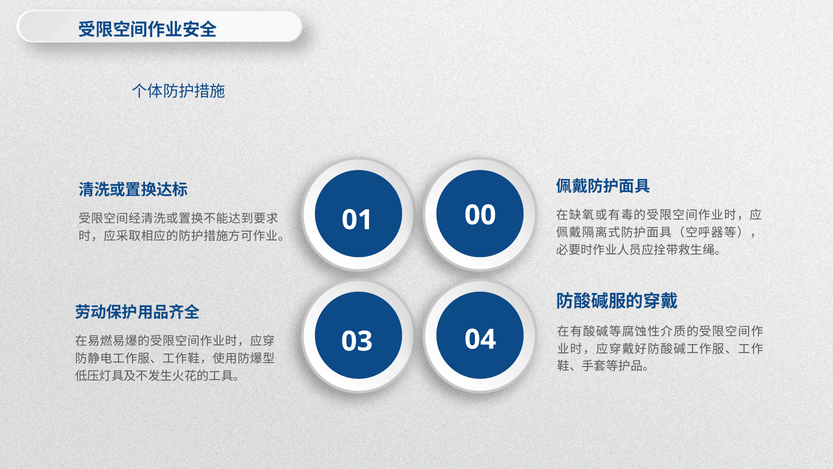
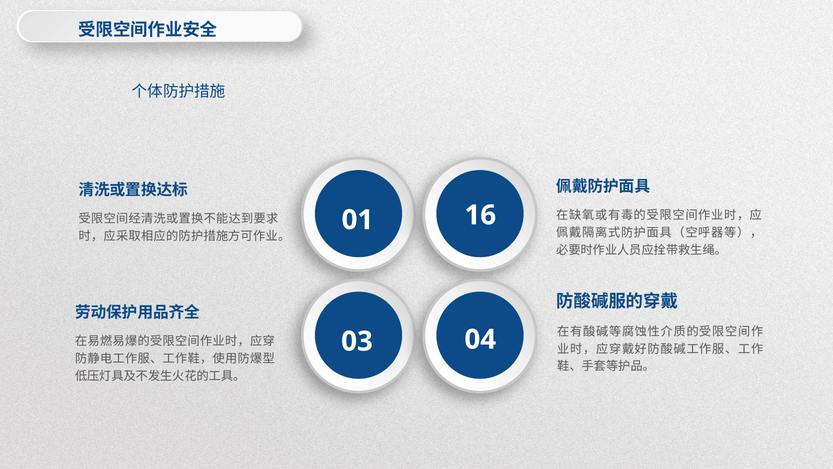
00: 00 -> 16
